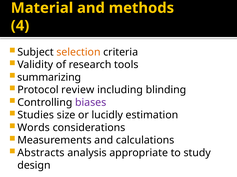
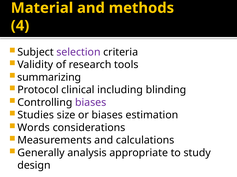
selection colour: orange -> purple
review: review -> clinical
or lucidly: lucidly -> biases
Abstracts: Abstracts -> Generally
